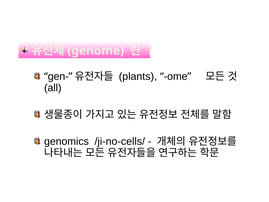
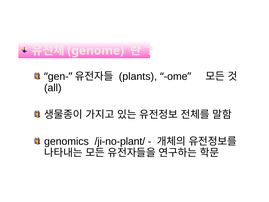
/ji-no-cells/: /ji-no-cells/ -> /ji-no-plant/
